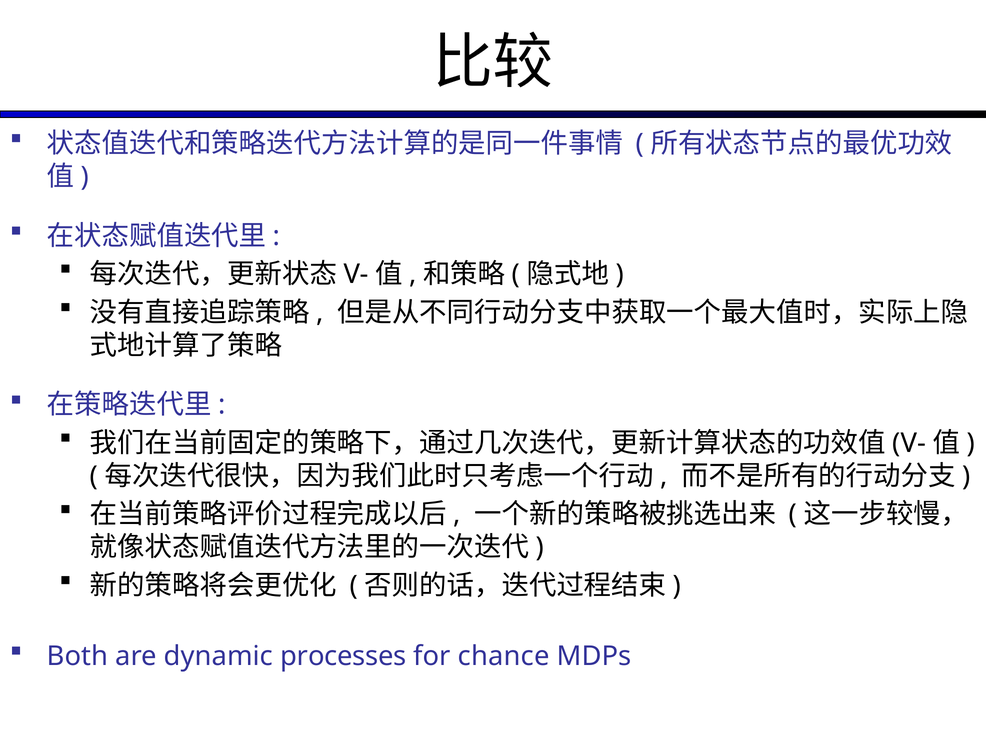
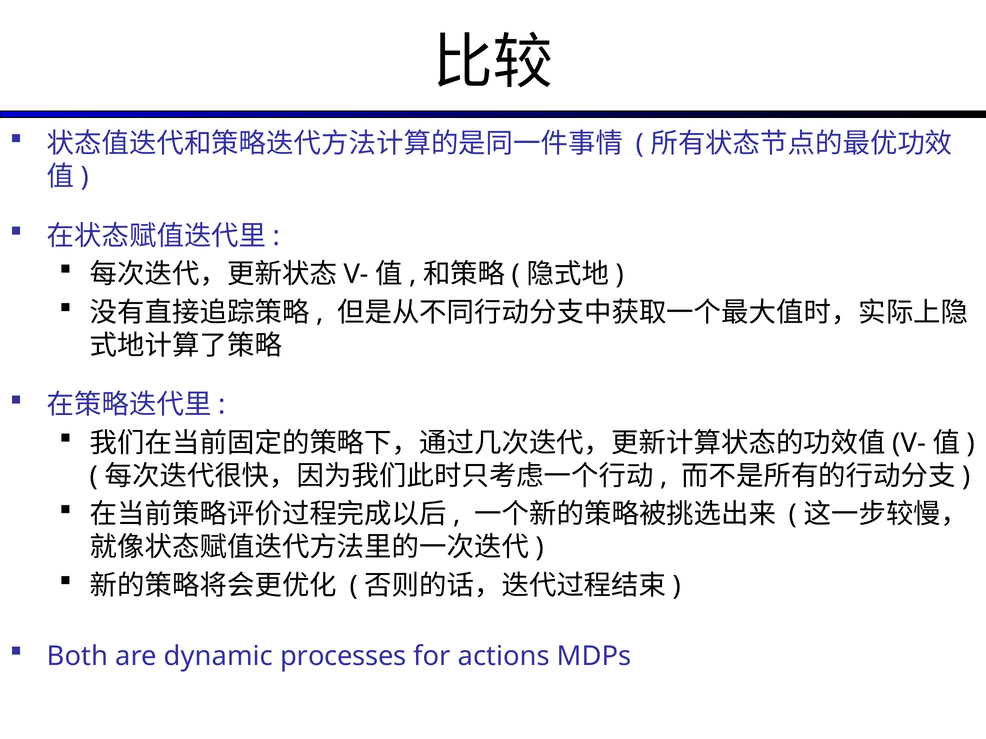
chance: chance -> actions
